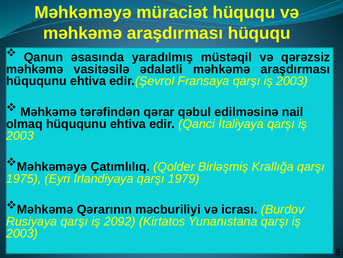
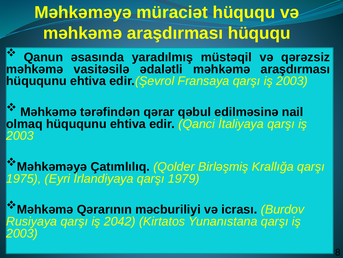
2092: 2092 -> 2042
